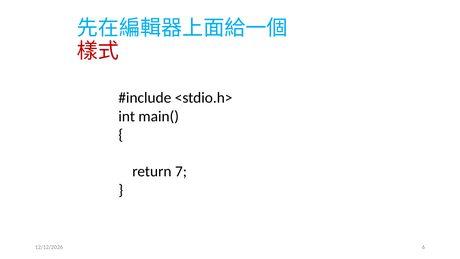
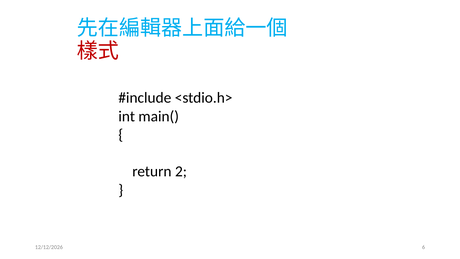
7: 7 -> 2
